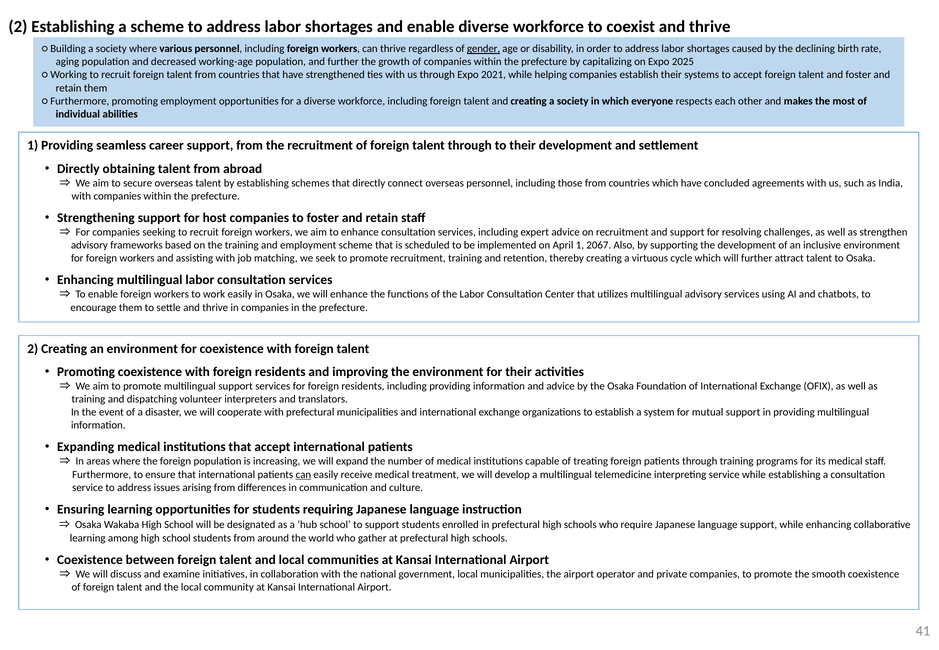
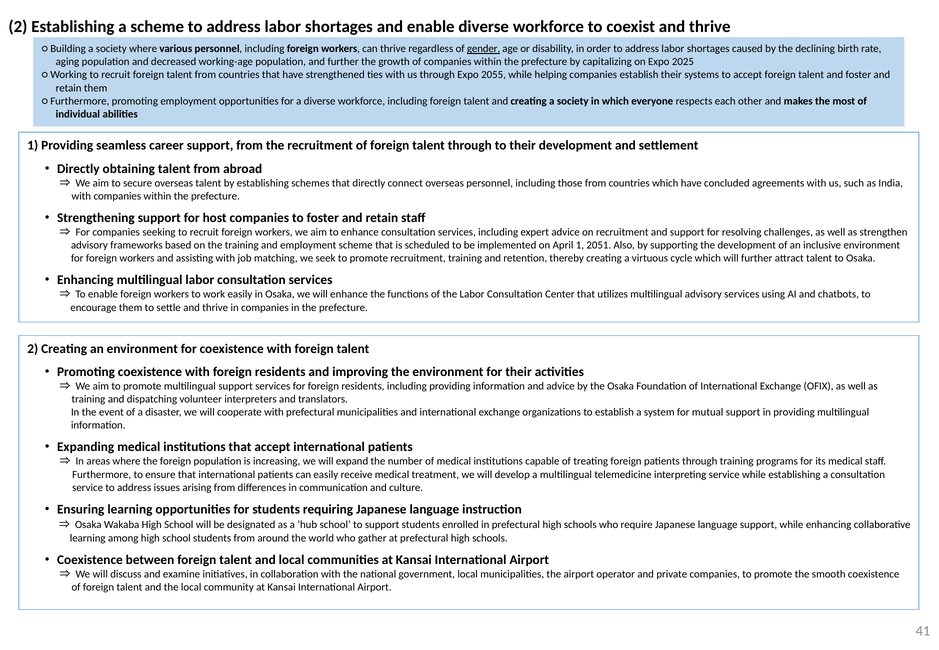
2021: 2021 -> 2055
2067: 2067 -> 2051
can at (303, 475) underline: present -> none
